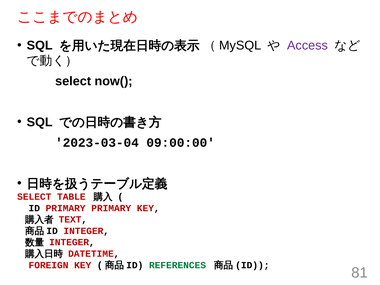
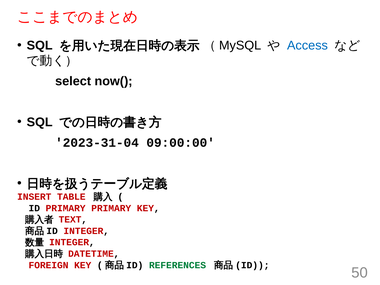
Access colour: purple -> blue
2023-03-04: 2023-03-04 -> 2023-31-04
SELECT at (34, 197): SELECT -> INSERT
81: 81 -> 50
